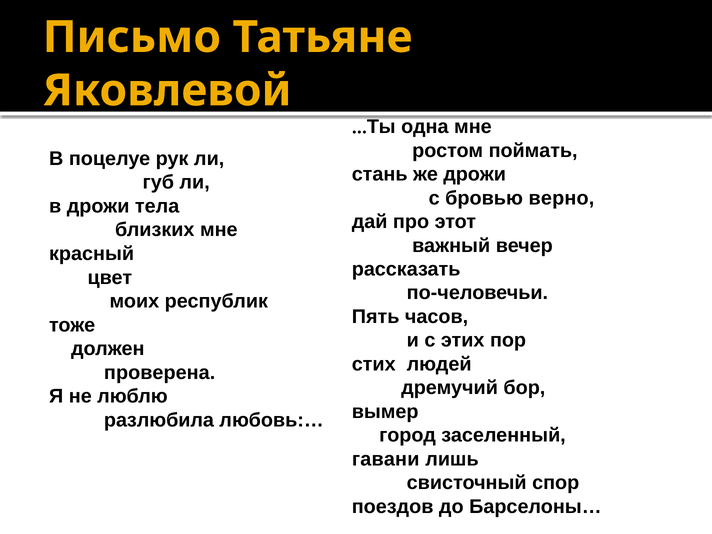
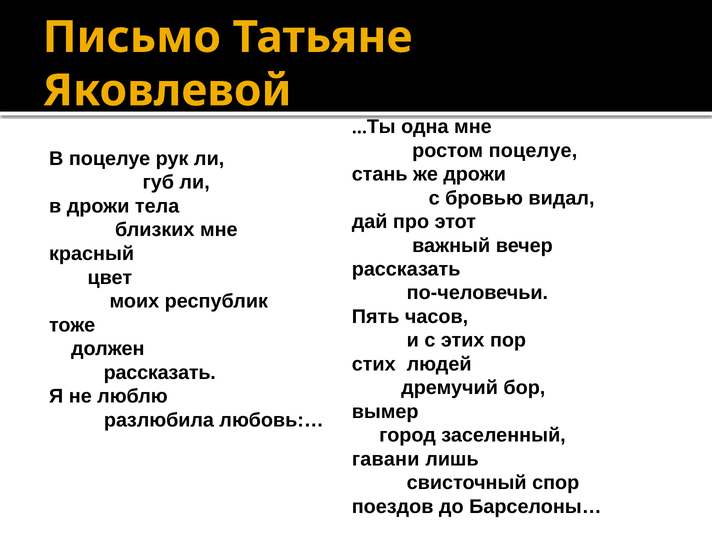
ростом поймать: поймать -> поцелуе
верно: верно -> видал
проверена at (160, 373): проверена -> рассказать
